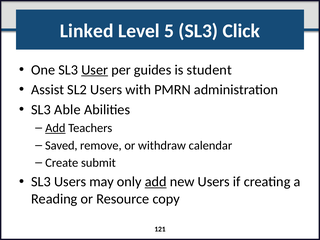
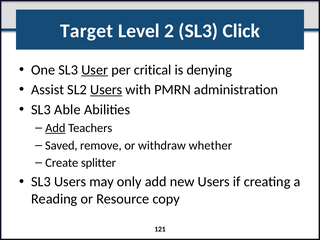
Linked: Linked -> Target
5: 5 -> 2
guides: guides -> critical
student: student -> denying
Users at (106, 90) underline: none -> present
calendar: calendar -> whether
submit: submit -> splitter
add at (156, 182) underline: present -> none
